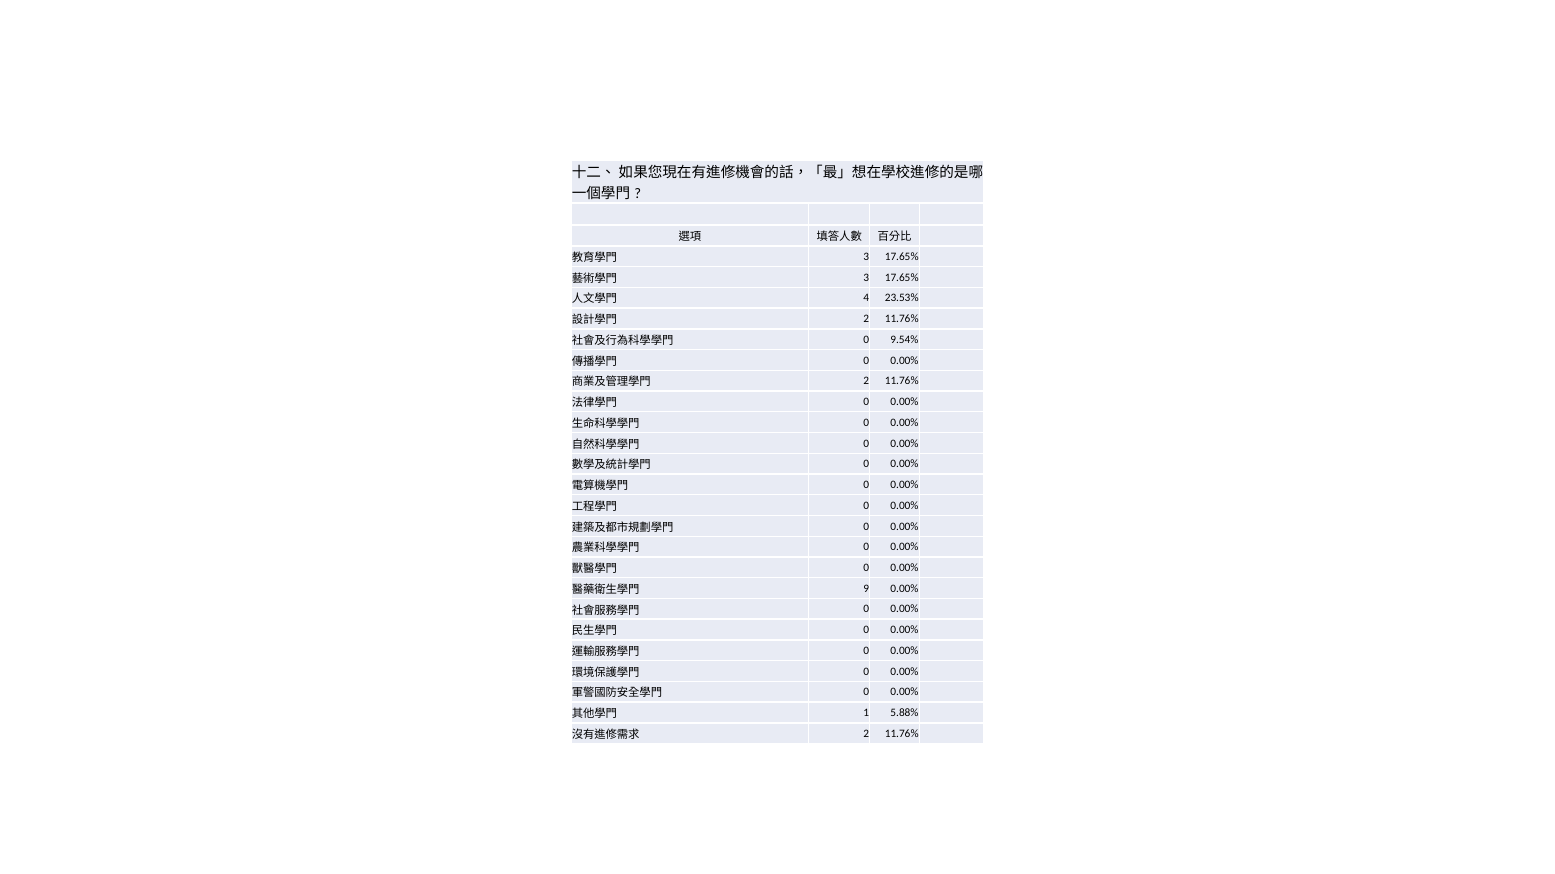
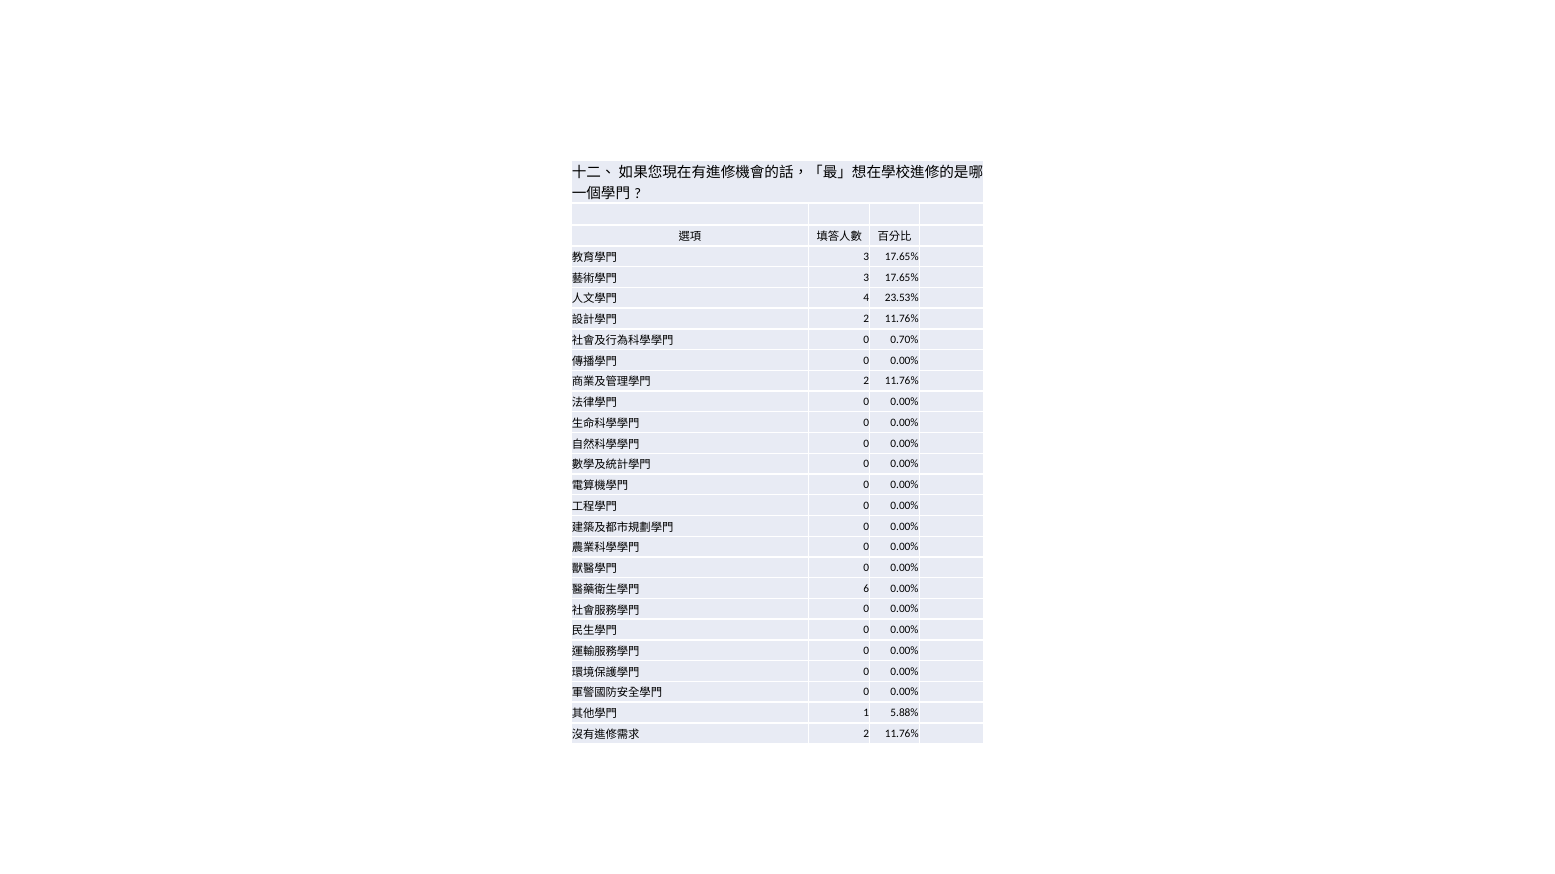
9.54%: 9.54% -> 0.70%
9: 9 -> 6
